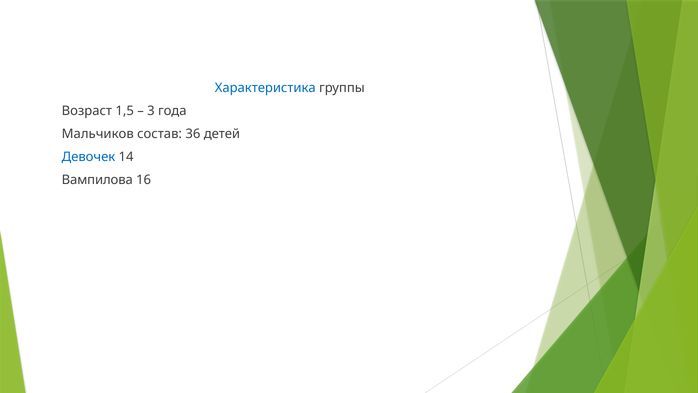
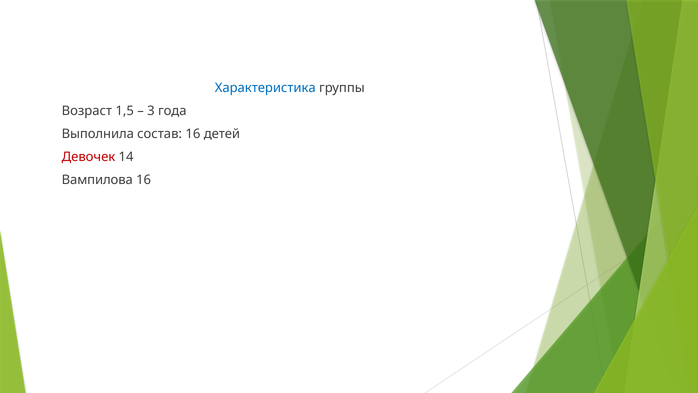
Мальчиков: Мальчиков -> Выполнила
состав 36: 36 -> 16
Девочек colour: blue -> red
